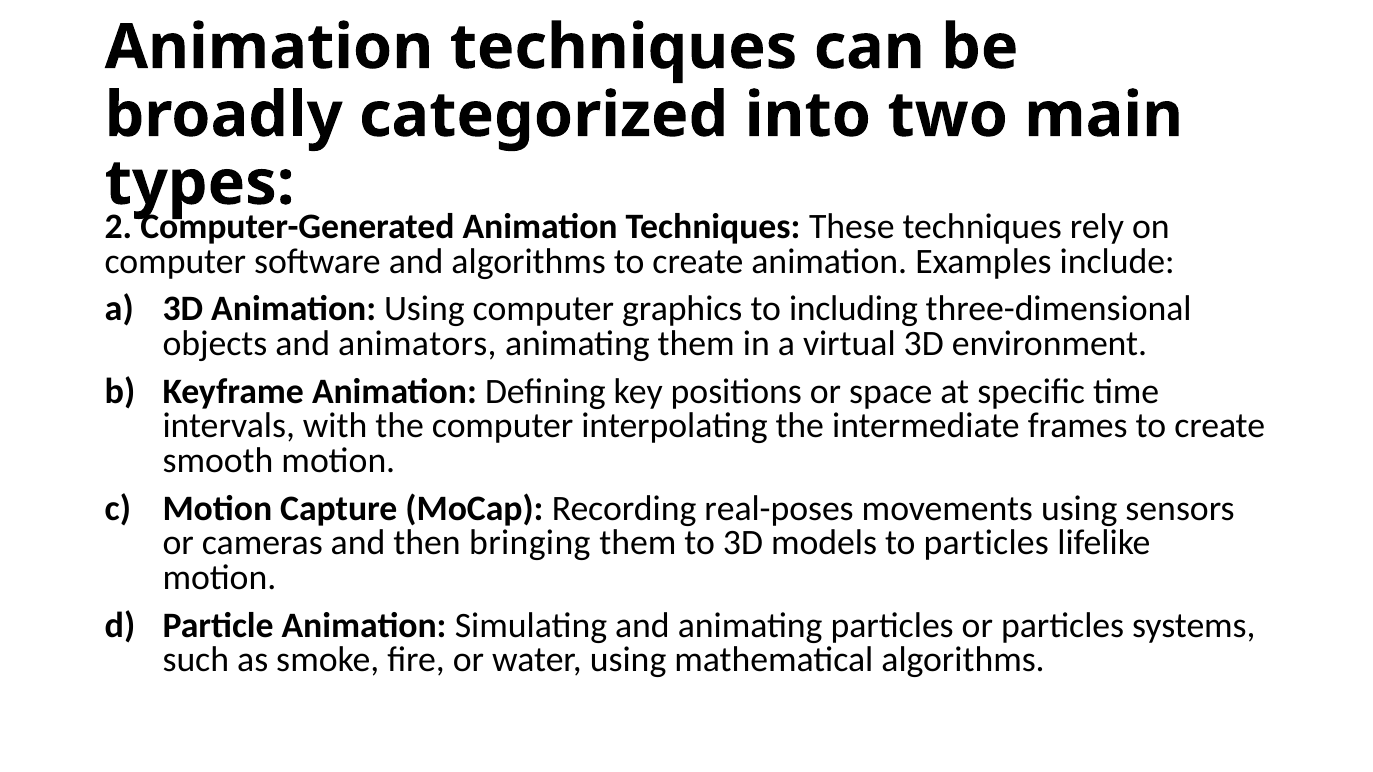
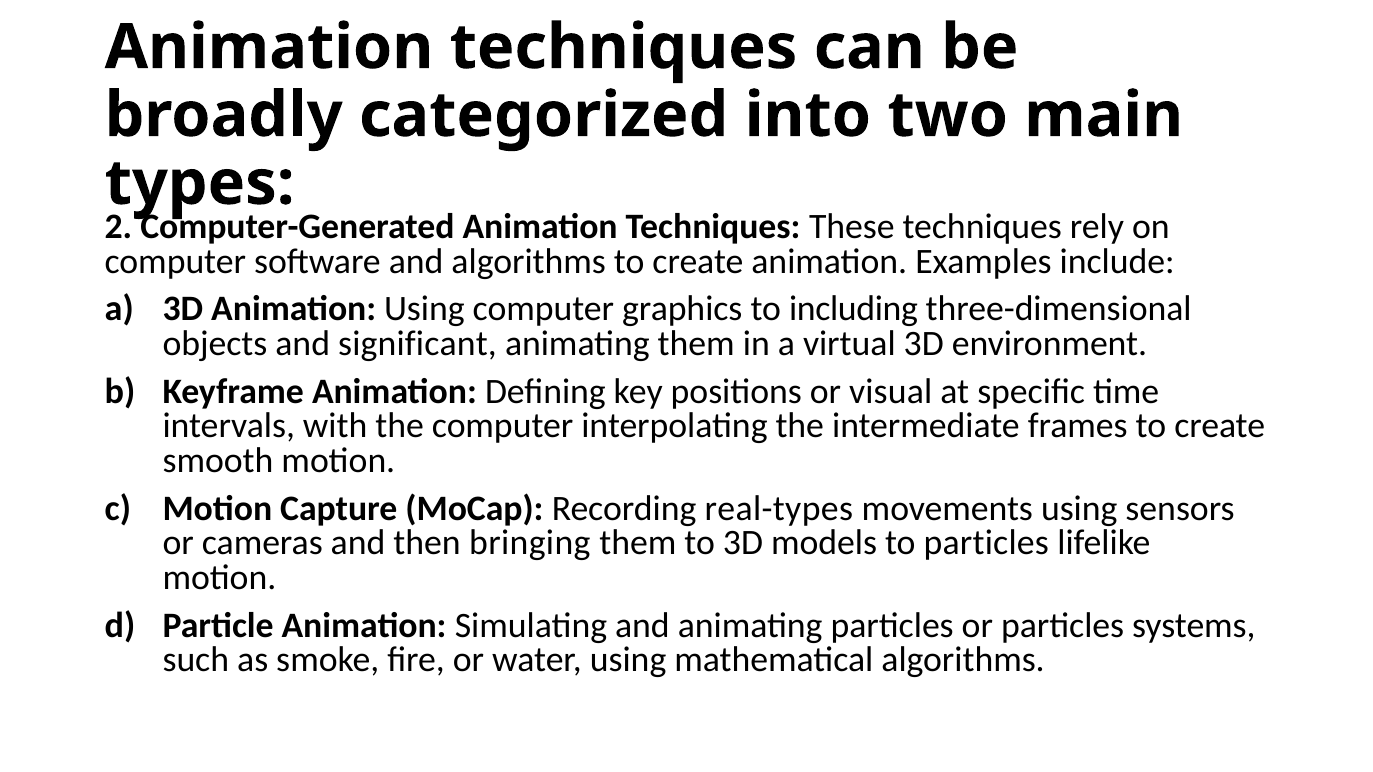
animators: animators -> significant
space: space -> visual
real-poses: real-poses -> real-types
